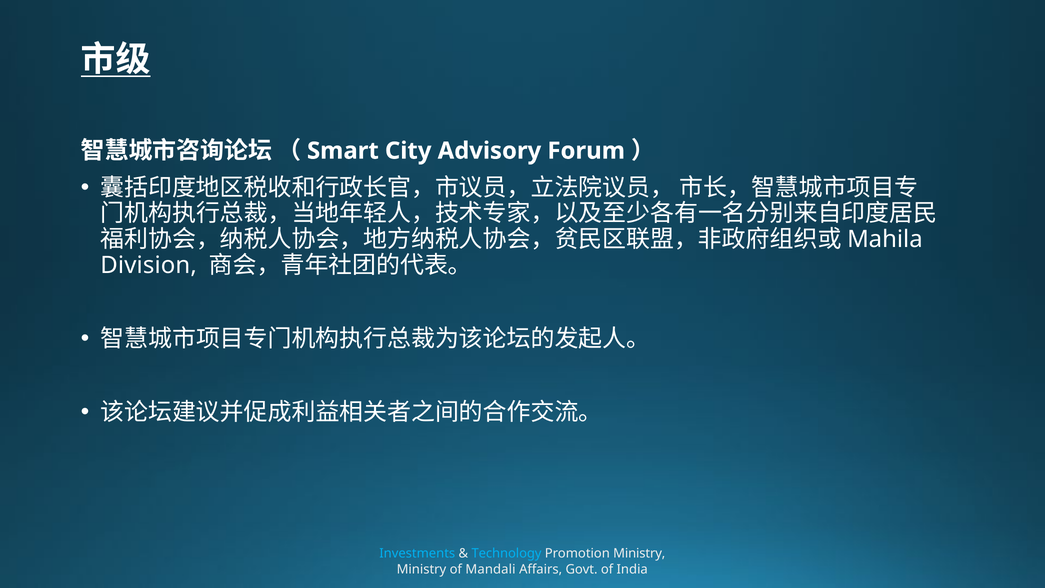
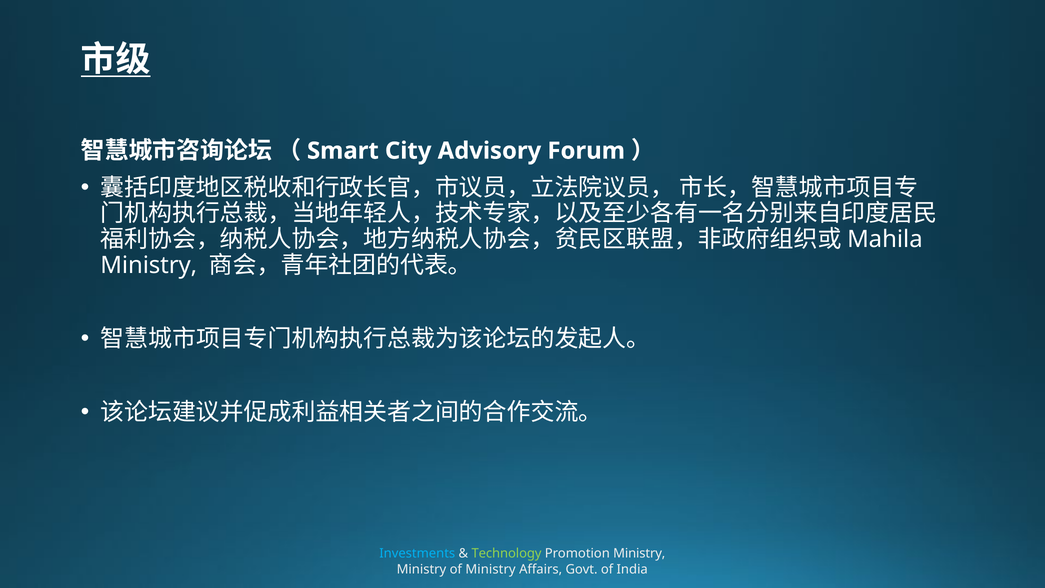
Division at (149, 265): Division -> Ministry
Technology colour: light blue -> light green
of Mandali: Mandali -> Ministry
